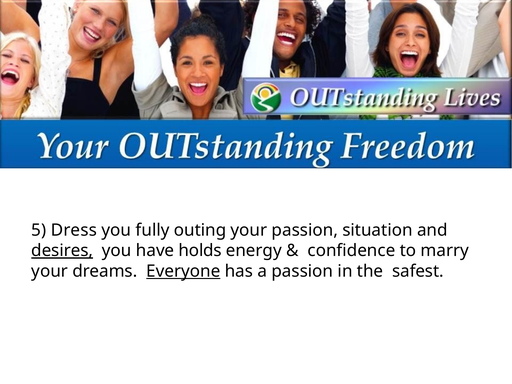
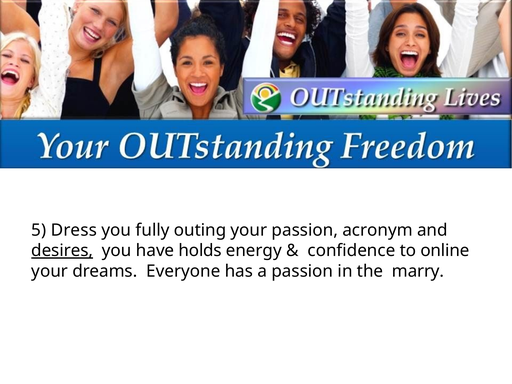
situation: situation -> acronym
marry: marry -> online
Everyone underline: present -> none
safest: safest -> marry
